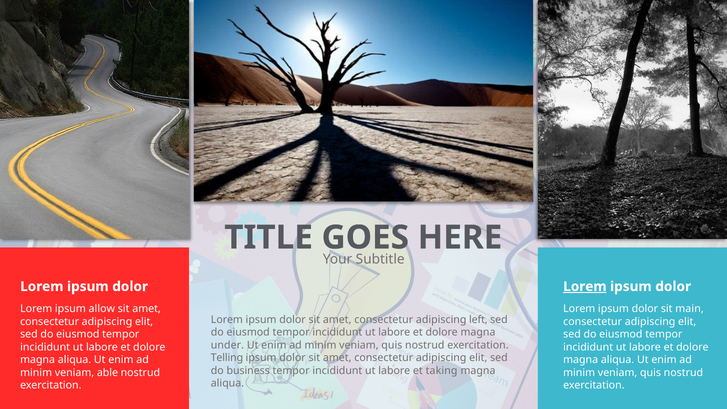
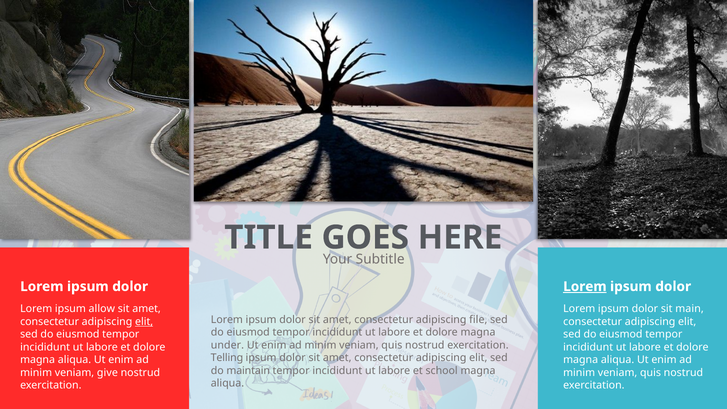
left: left -> file
elit at (144, 322) underline: none -> present
business: business -> maintain
taking: taking -> school
able: able -> give
